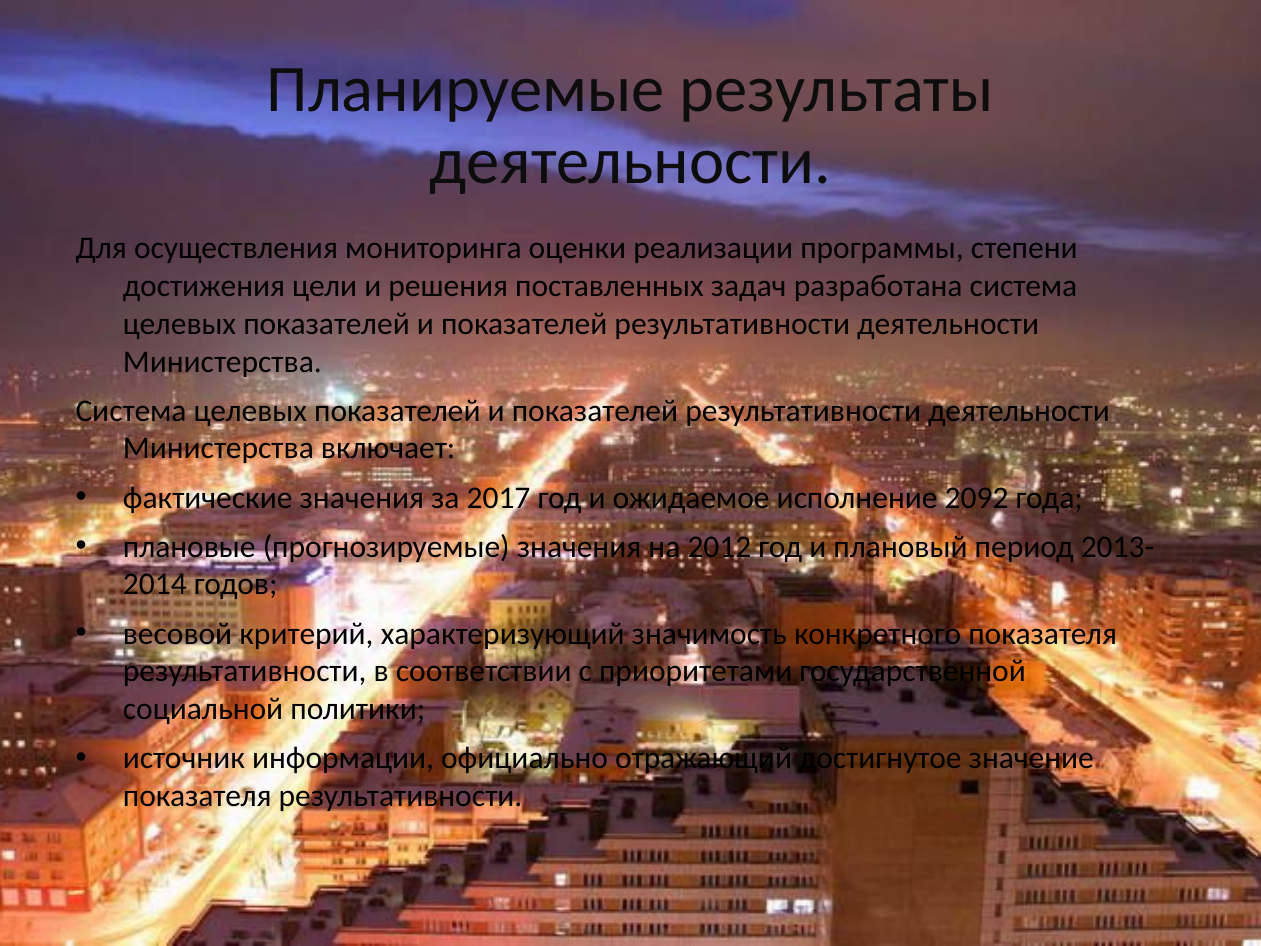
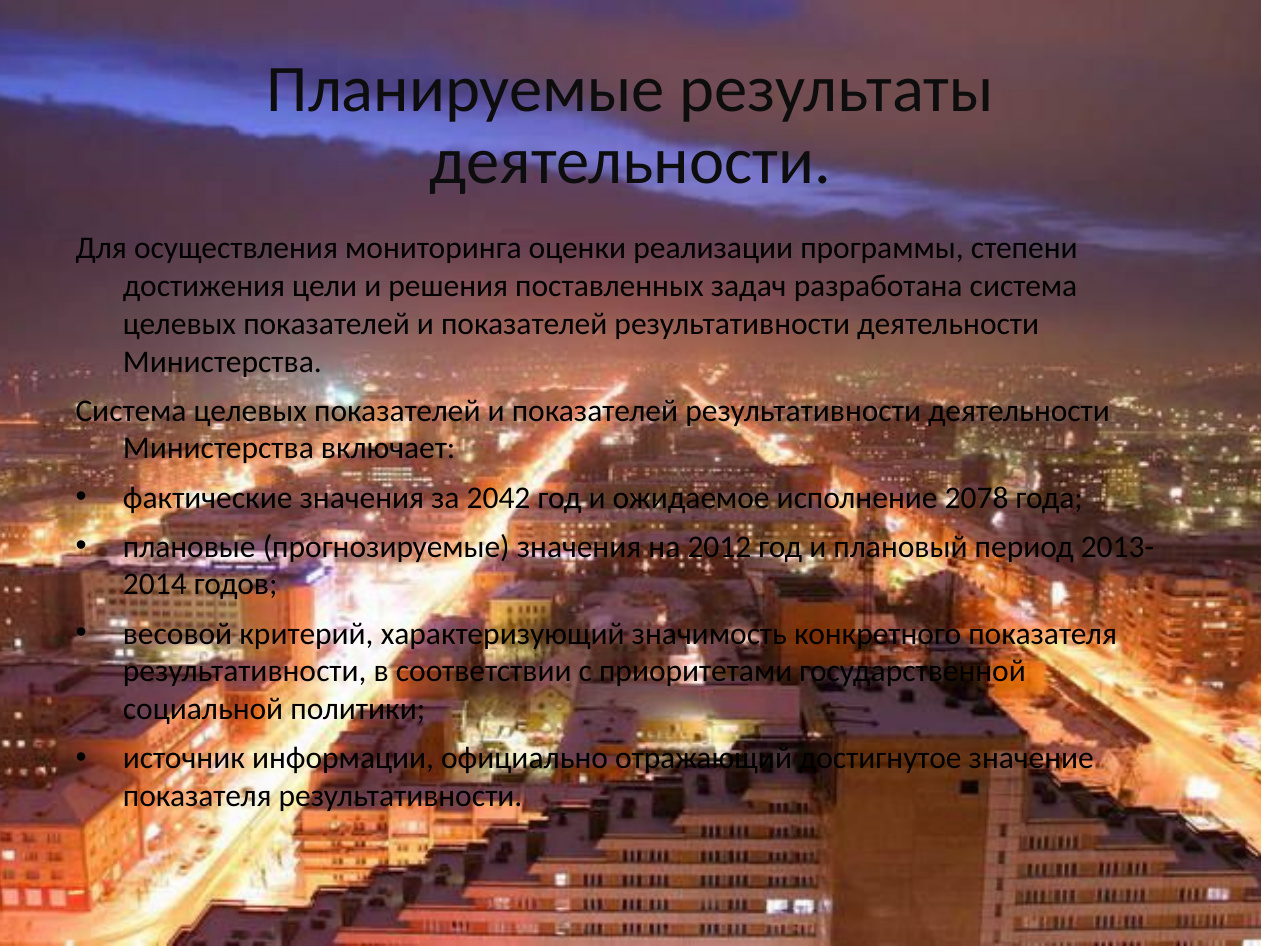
2017: 2017 -> 2042
2092: 2092 -> 2078
